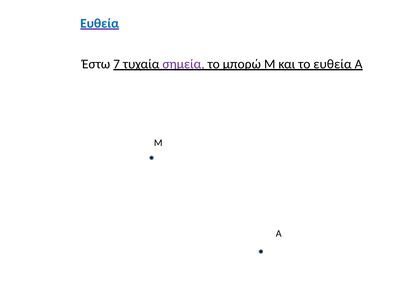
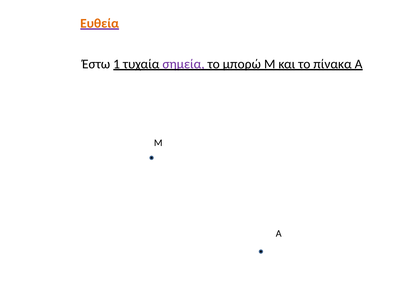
Ευθεία at (100, 23) colour: blue -> orange
7: 7 -> 1
το ευθεία: ευθεία -> πίνακα
